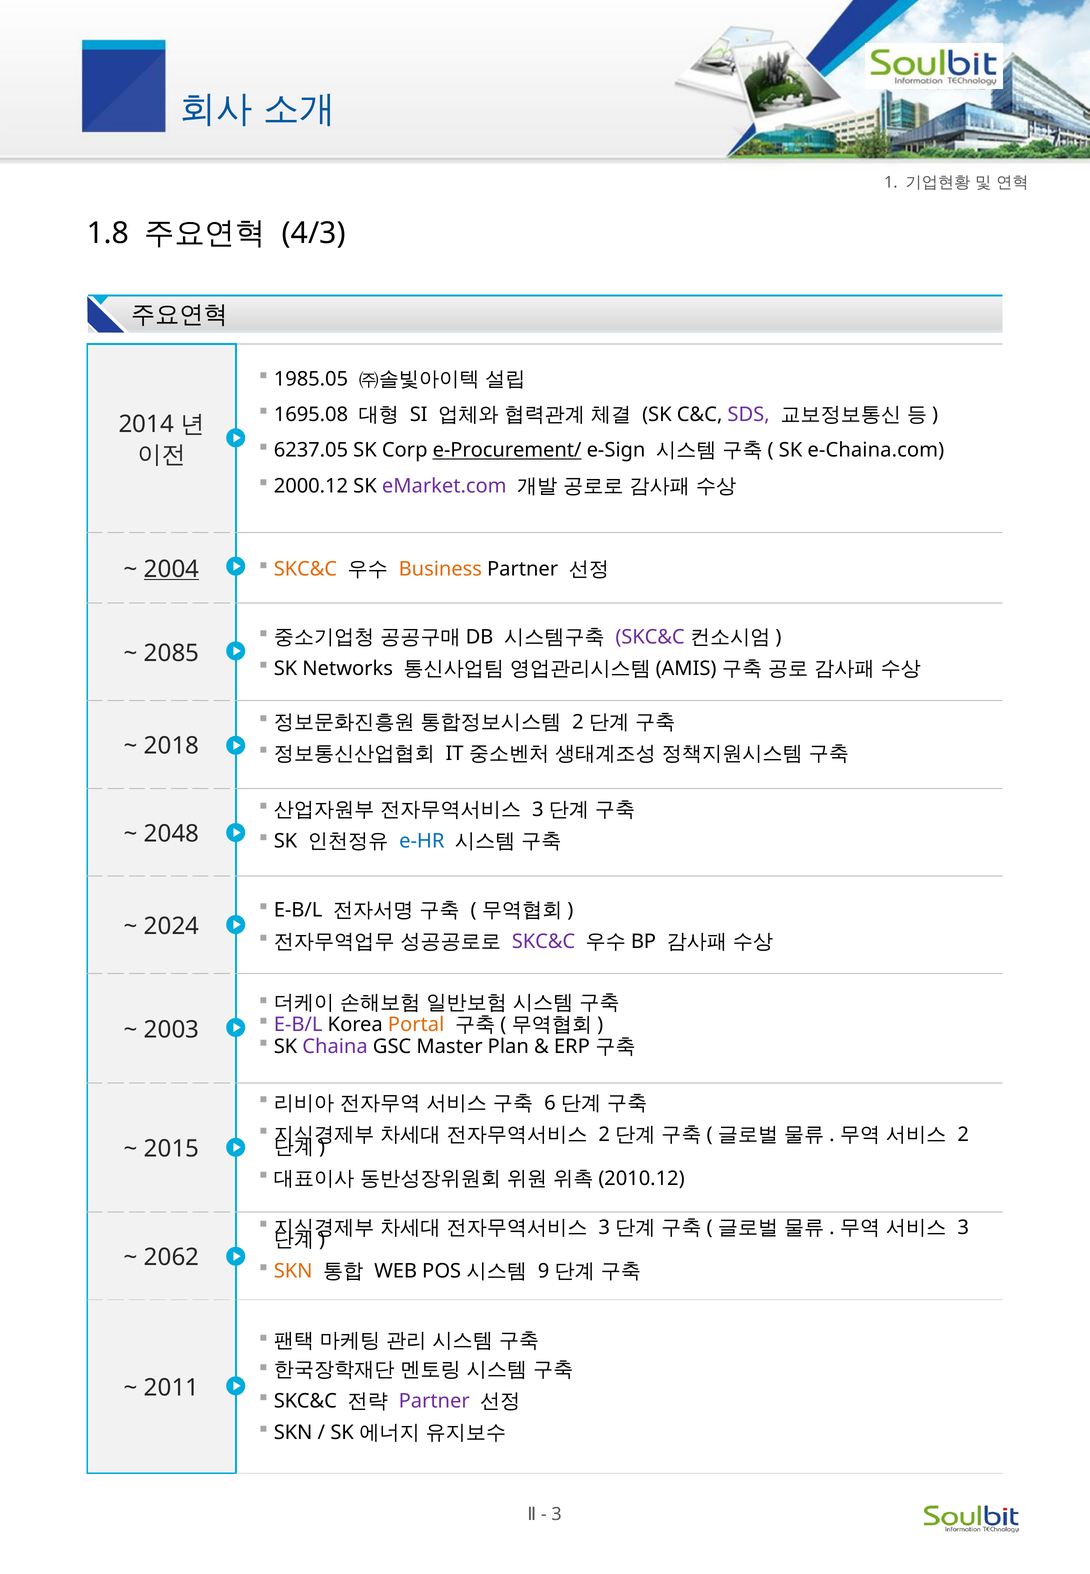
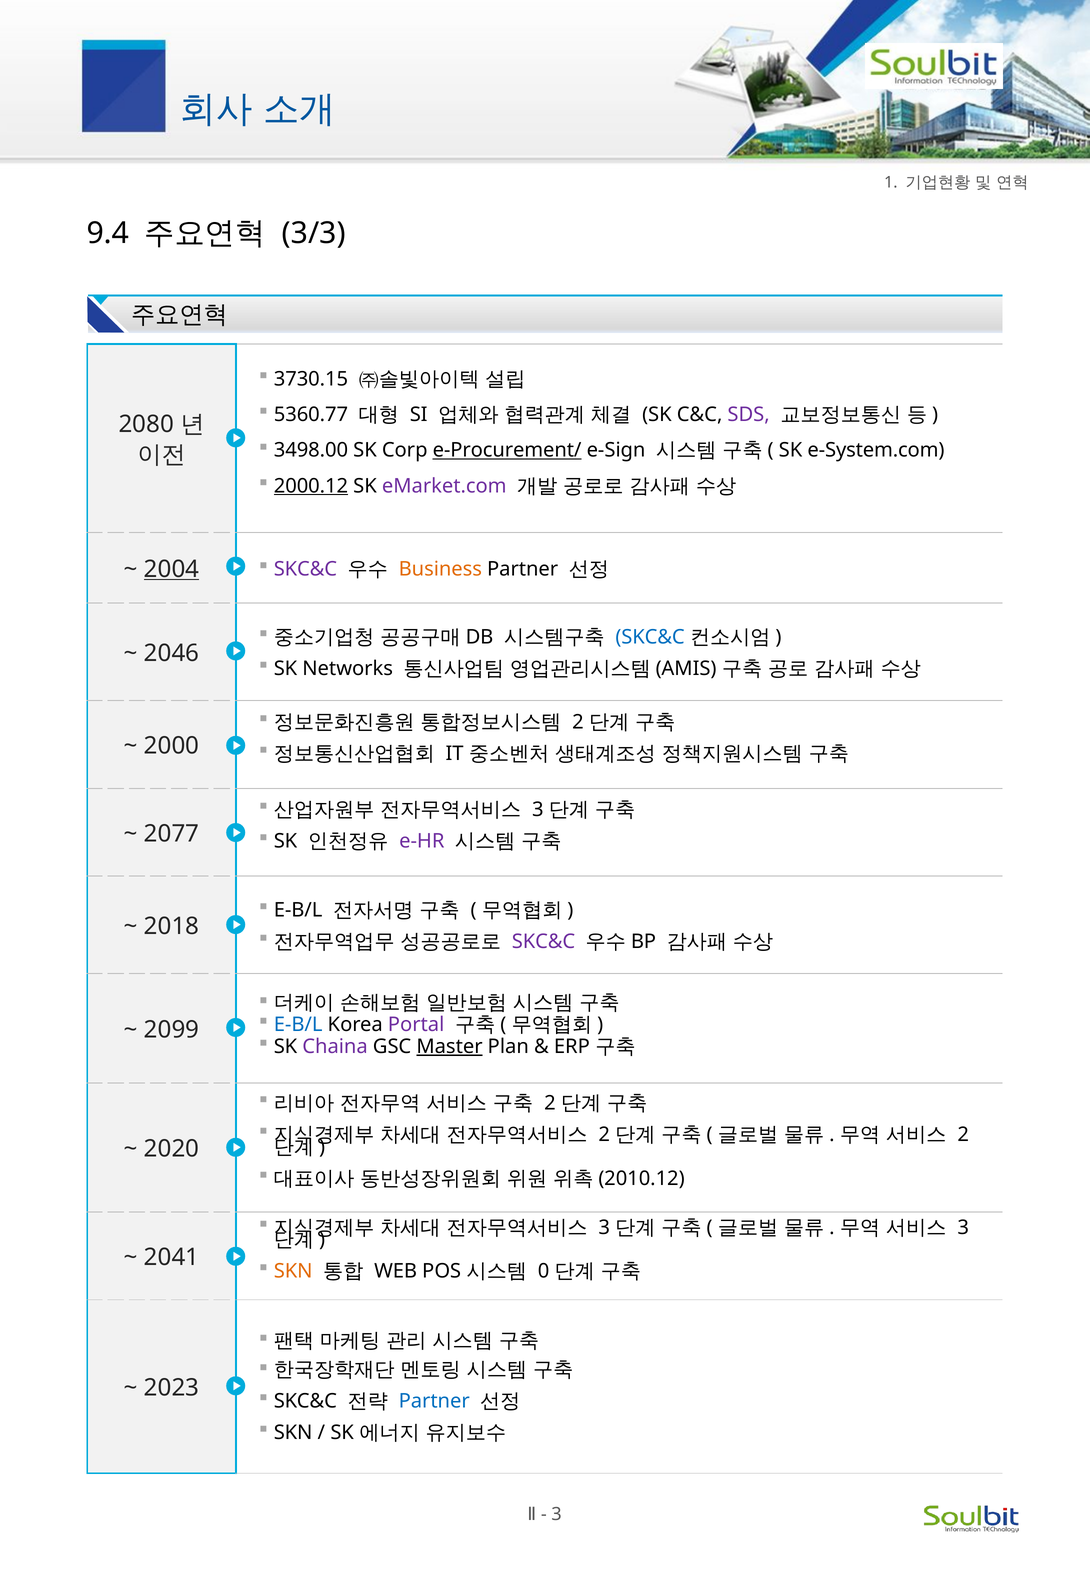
1.8: 1.8 -> 9.4
4/3: 4/3 -> 3/3
1985.05: 1985.05 -> 3730.15
1695.08: 1695.08 -> 5360.77
2014: 2014 -> 2080
6237.05: 6237.05 -> 3498.00
e-Chaina.com: e-Chaina.com -> e-System.com
2000.12 underline: none -> present
SKC&C at (305, 569) colour: orange -> purple
SKC&C at (650, 637) colour: purple -> blue
2085: 2085 -> 2046
2018: 2018 -> 2000
2048: 2048 -> 2077
e-HR colour: blue -> purple
2024: 2024 -> 2018
E-B/L at (298, 1025) colour: purple -> blue
Portal colour: orange -> purple
2003: 2003 -> 2099
Master underline: none -> present
6 at (550, 1103): 6 -> 2
2015: 2015 -> 2020
2062: 2062 -> 2041
9: 9 -> 0
2011: 2011 -> 2023
Partner at (434, 1401) colour: purple -> blue
